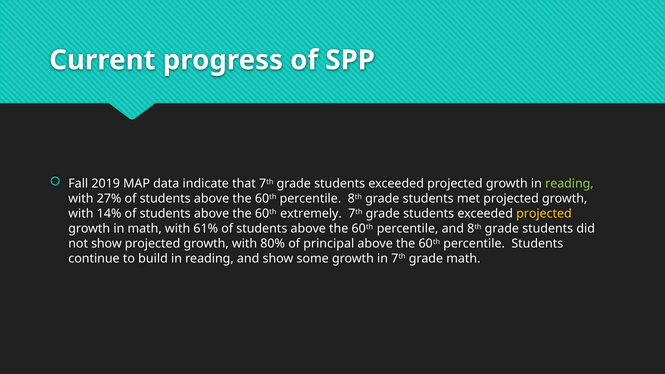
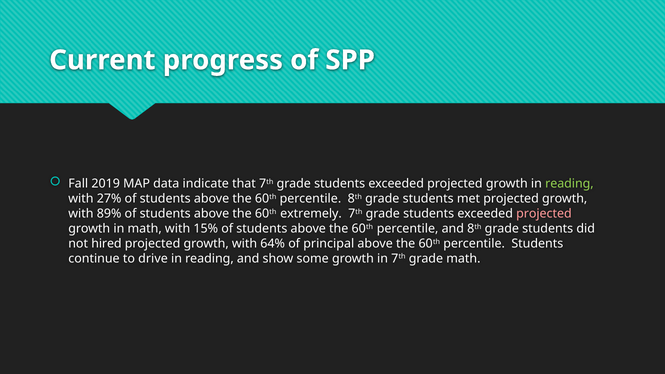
14%: 14% -> 89%
projected at (544, 214) colour: yellow -> pink
61%: 61% -> 15%
not show: show -> hired
80%: 80% -> 64%
build: build -> drive
